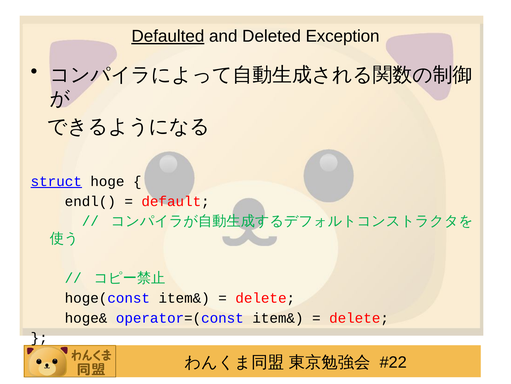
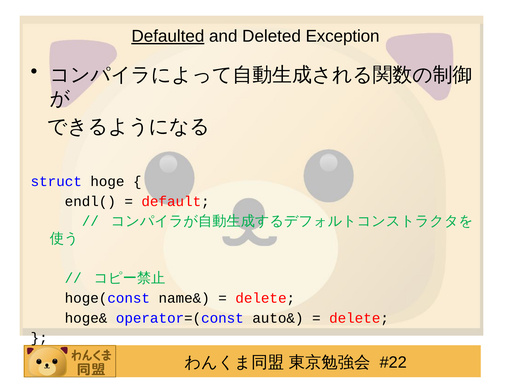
struct underline: present -> none
hoge(const item&: item& -> name&
operator=(const item&: item& -> auto&
